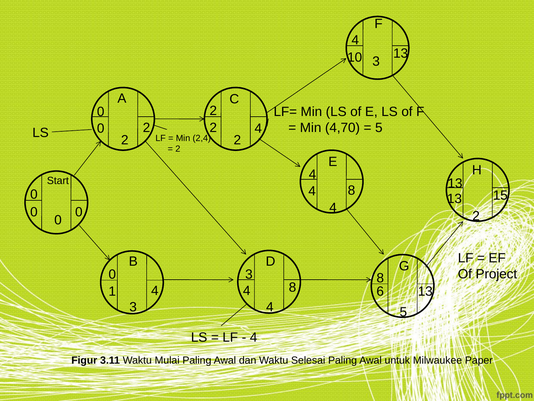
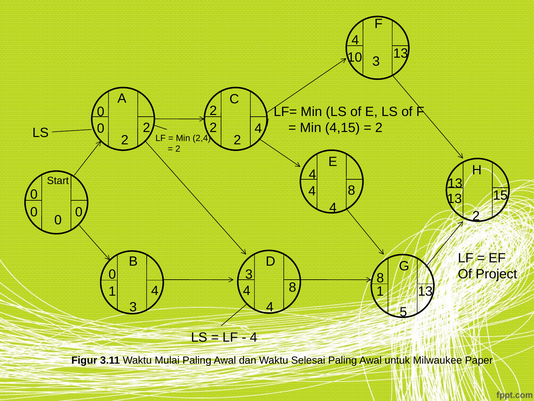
4,70: 4,70 -> 4,15
5 at (379, 127): 5 -> 2
4 6: 6 -> 1
